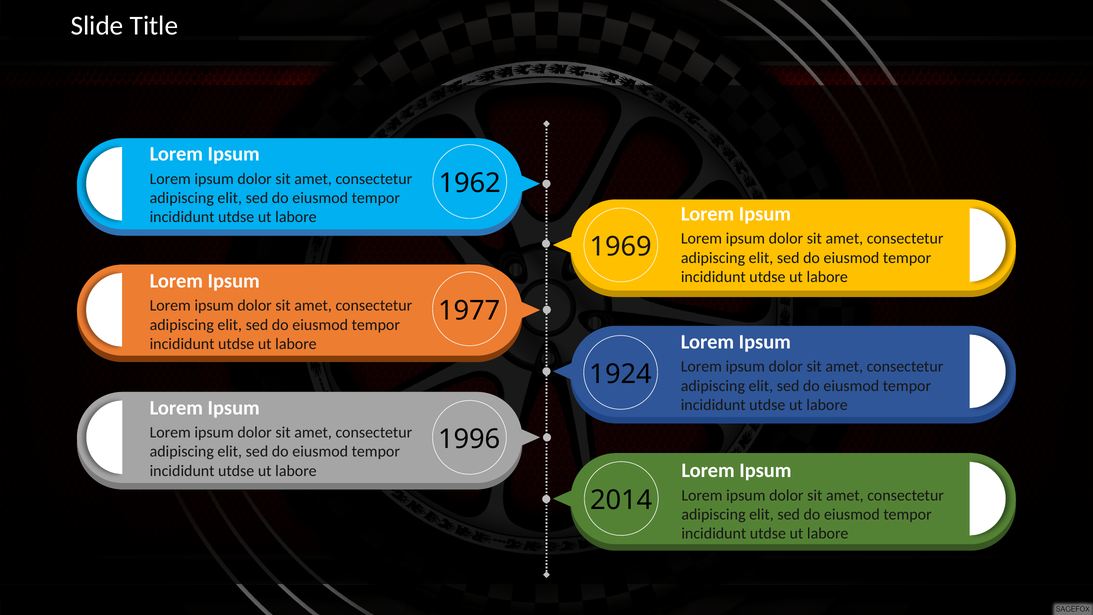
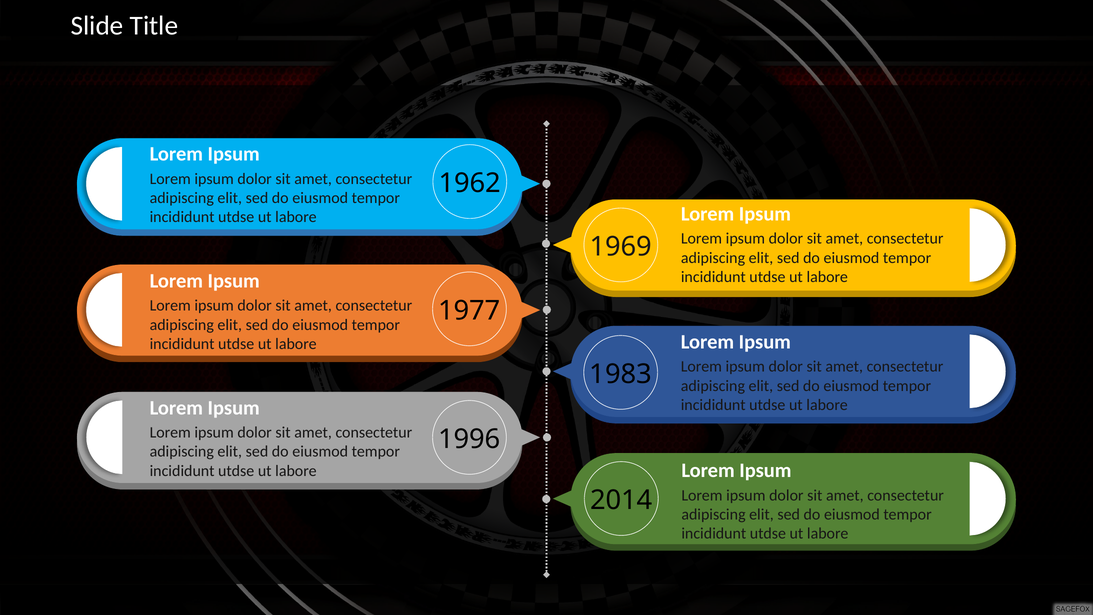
1924: 1924 -> 1983
